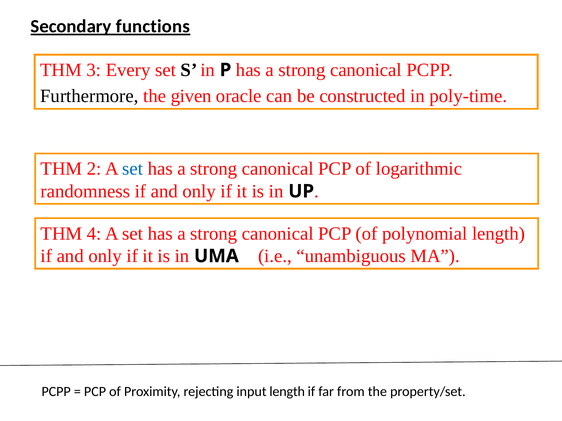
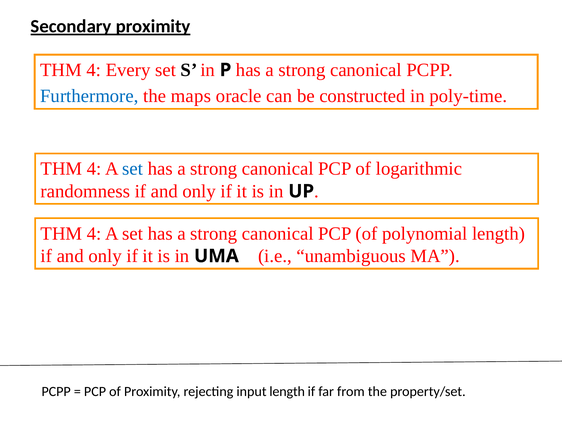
Secondary functions: functions -> proximity
3 at (94, 70): 3 -> 4
Furthermore colour: black -> blue
given: given -> maps
2 at (94, 169): 2 -> 4
